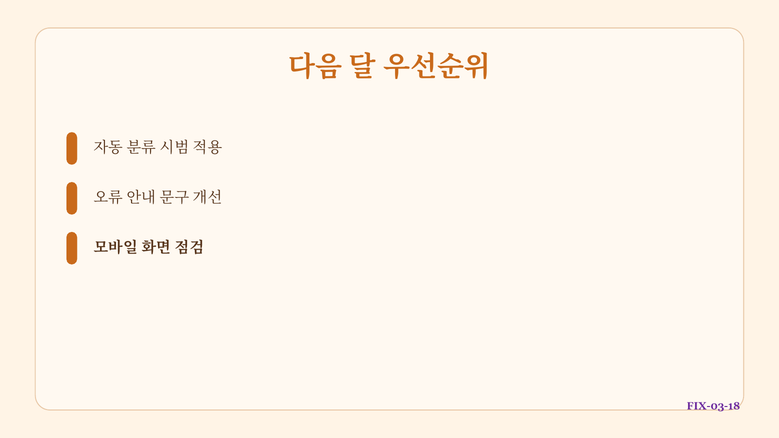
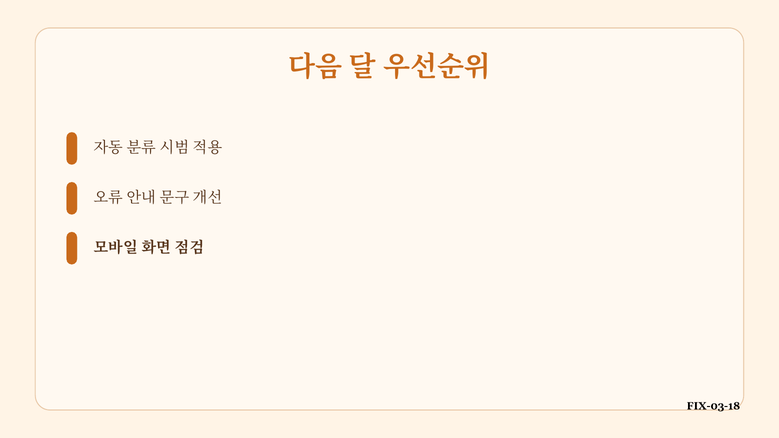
FIX-03-18 colour: purple -> black
